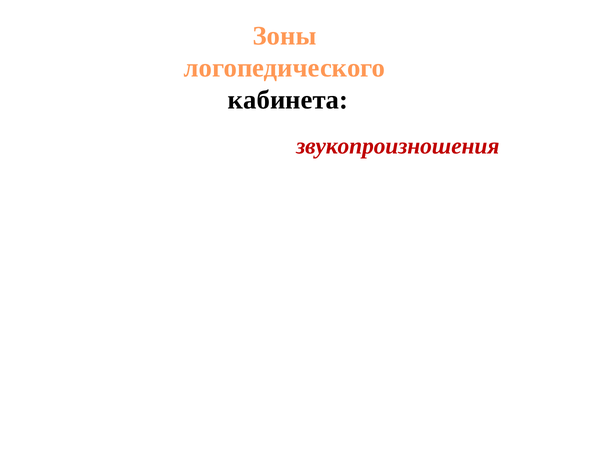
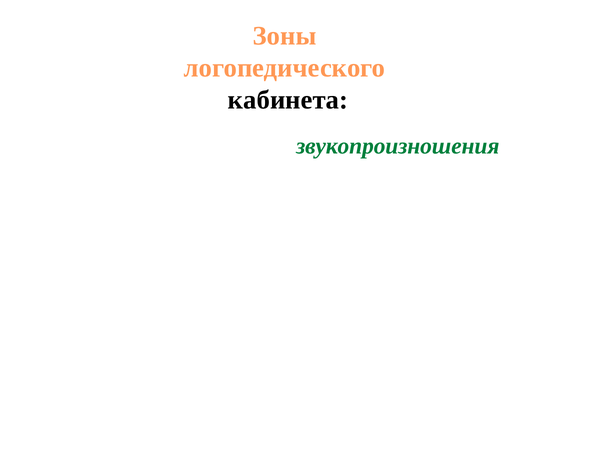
звукопроизношения colour: red -> green
